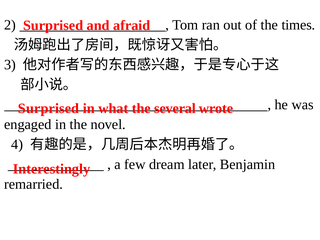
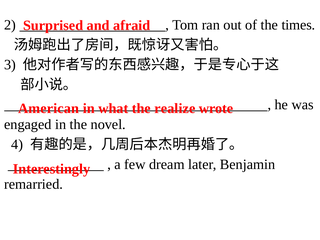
Surprised at (49, 108): Surprised -> American
several: several -> realize
